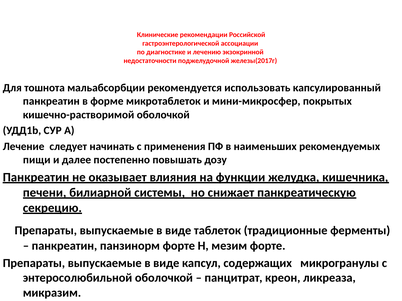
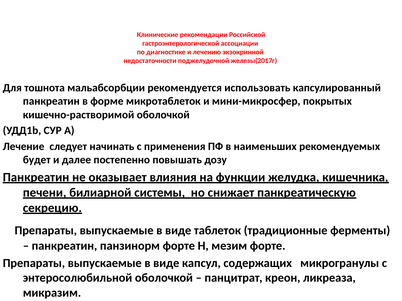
пищи: пищи -> будет
